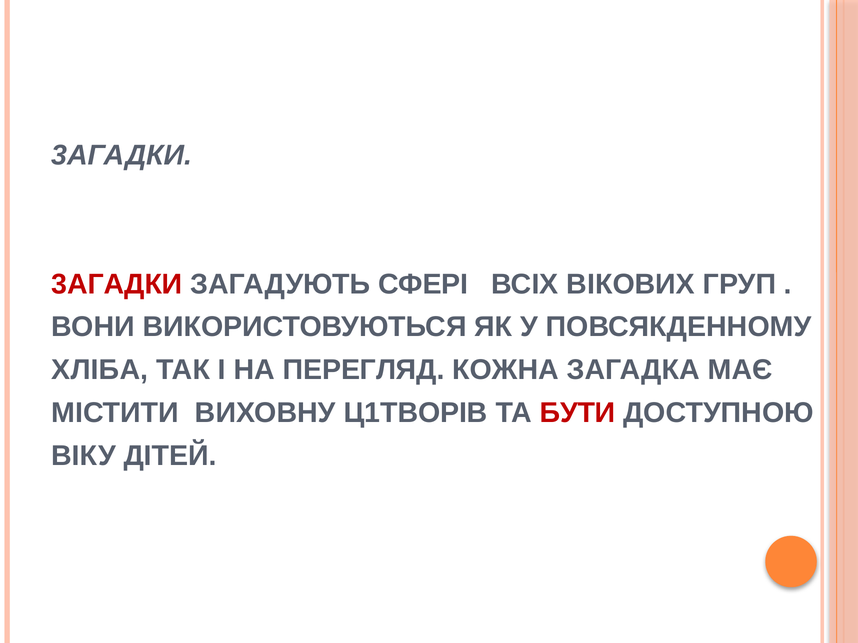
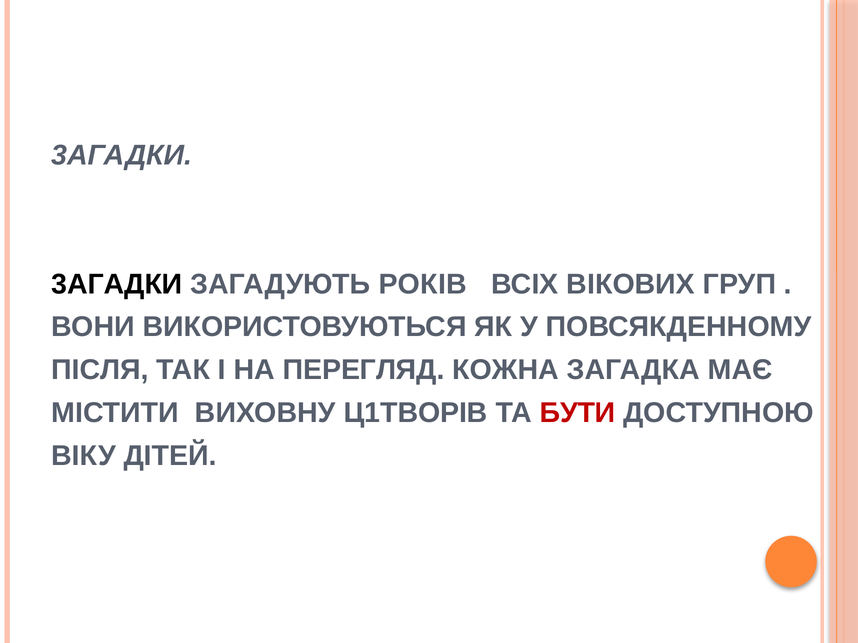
3АГАДКИ at (117, 284) colour: red -> black
СФЕРІ: СФЕРІ -> РОКІВ
ХЛІБА: ХЛІБА -> ПІСЛЯ
